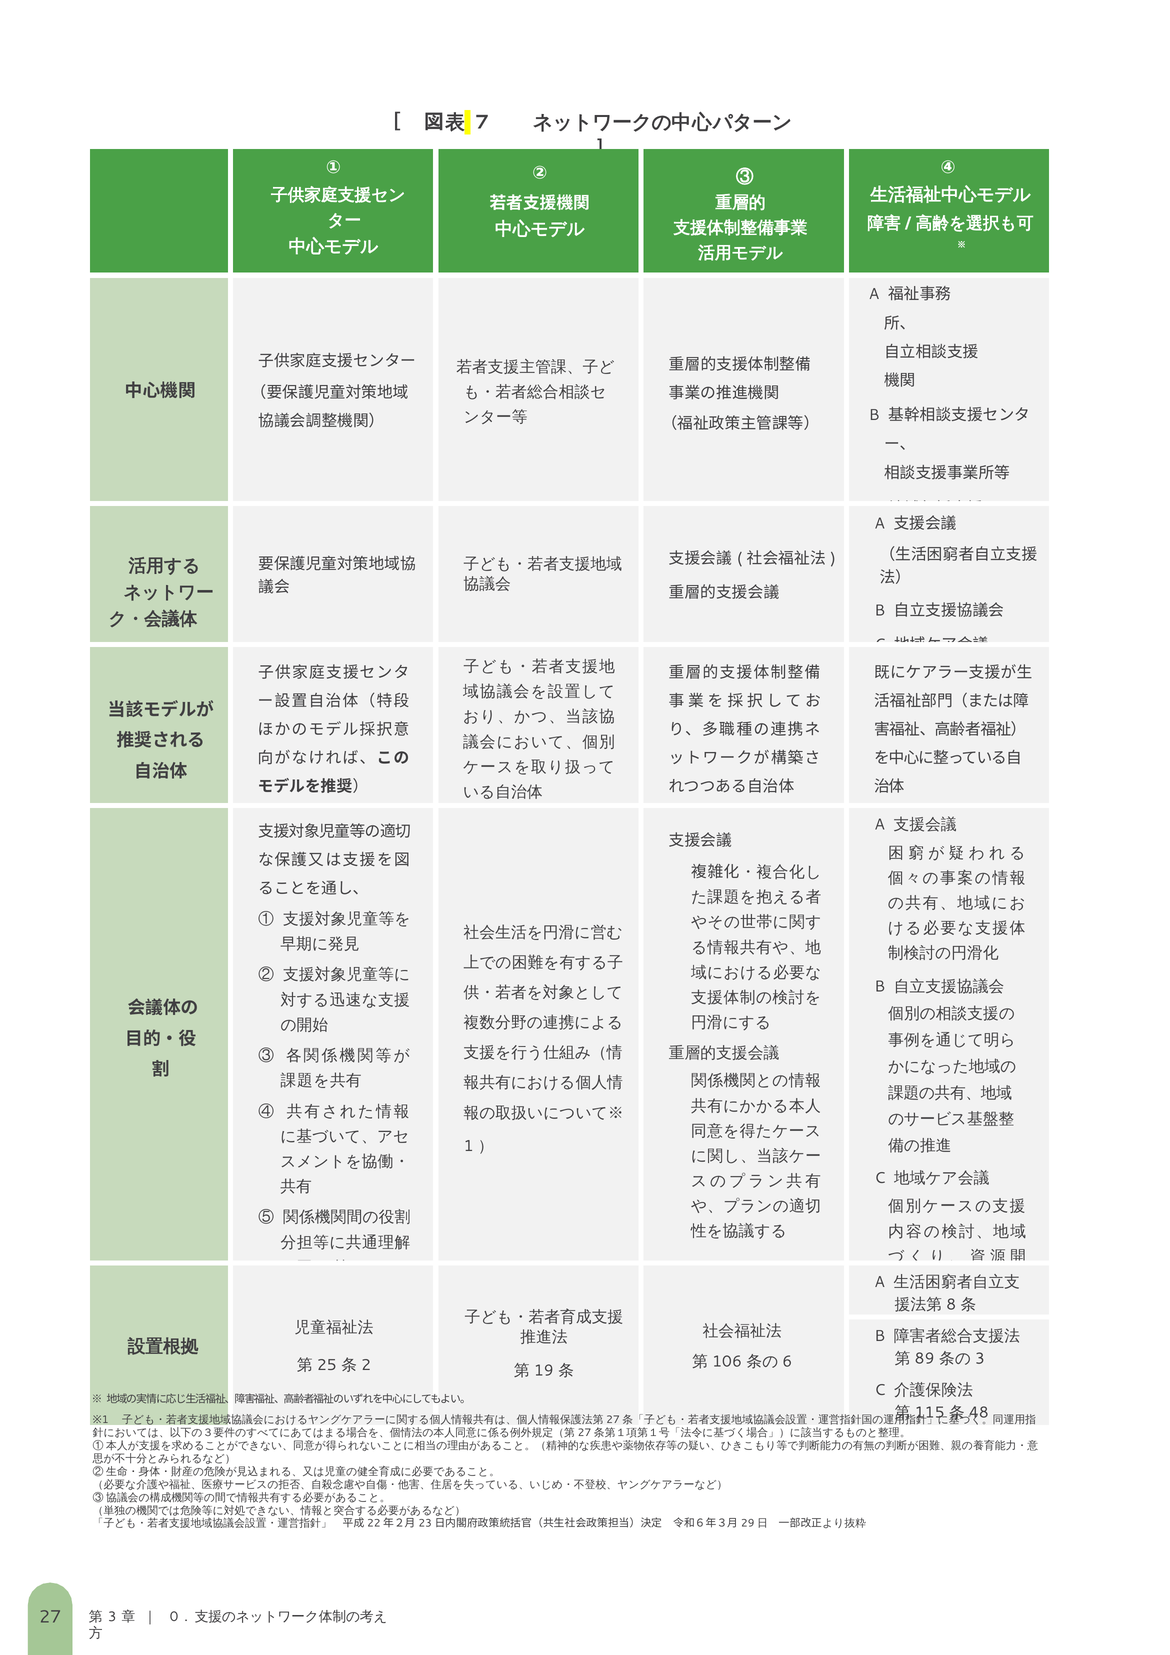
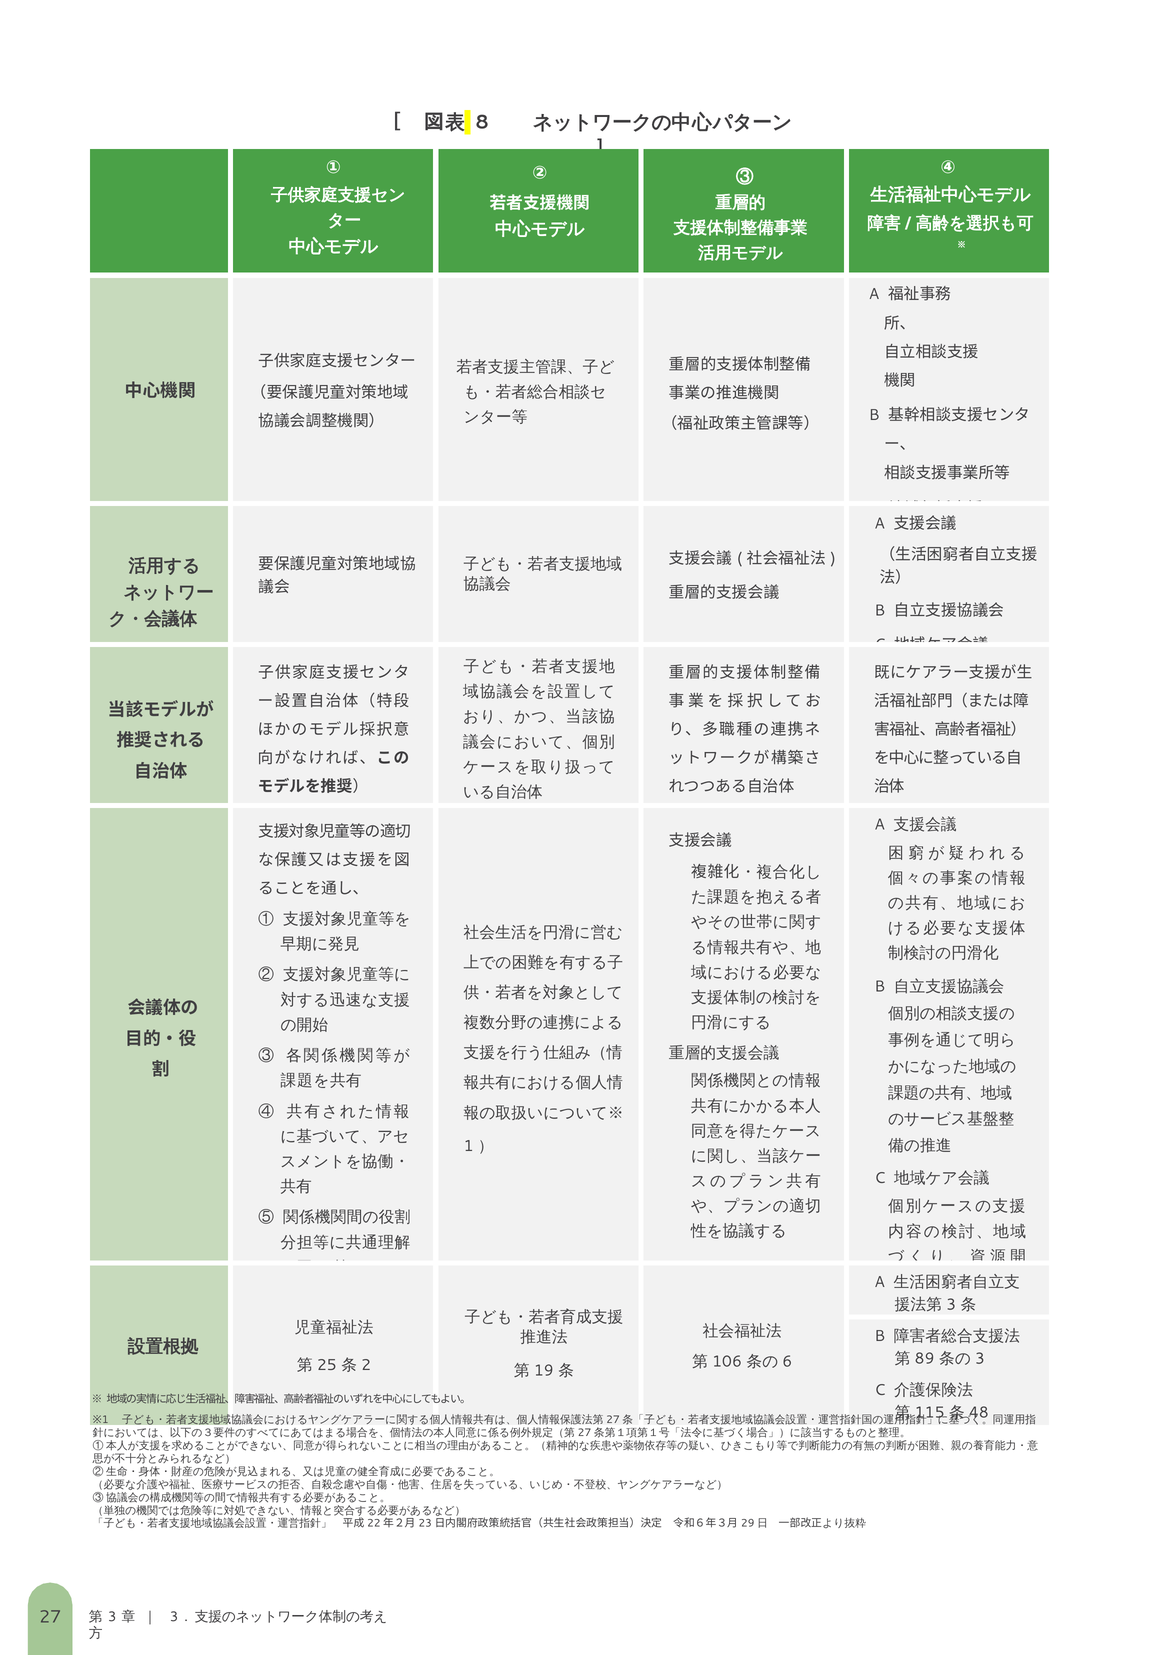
7: 7 -> 8
8 at (951, 1304): 8 -> 3
0 at (174, 1616): 0 -> 3
